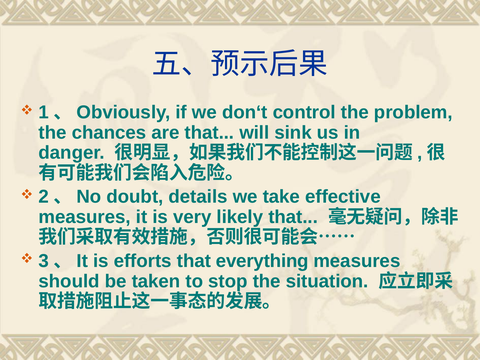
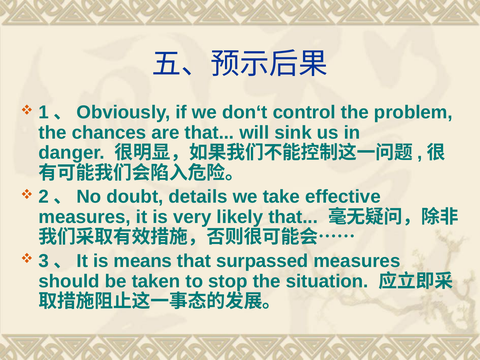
efforts: efforts -> means
everything: everything -> surpassed
